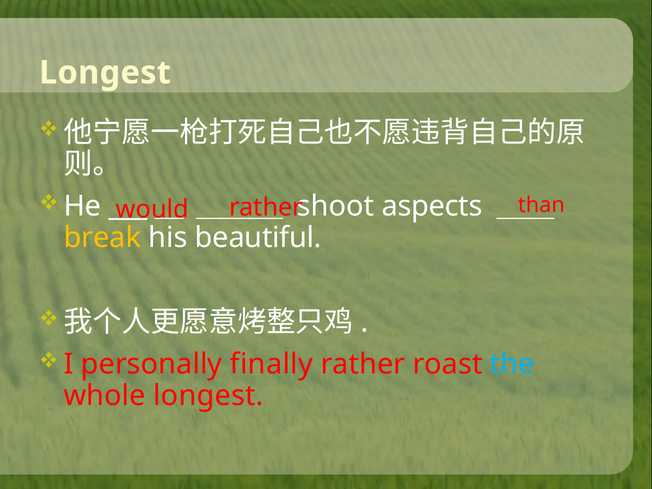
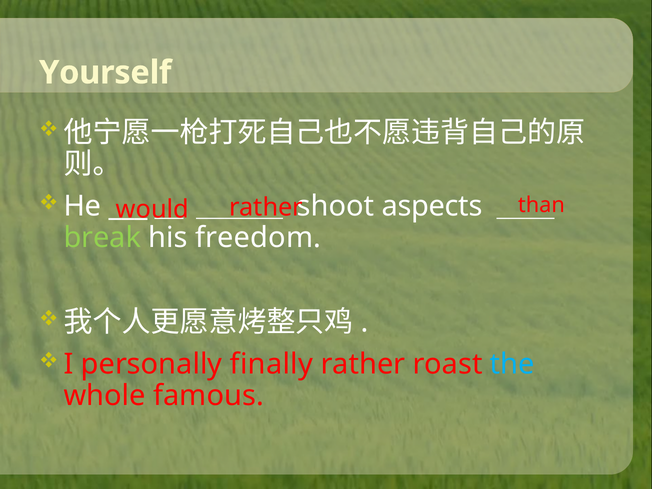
Longest at (105, 73): Longest -> Yourself
break colour: yellow -> light green
beautiful: beautiful -> freedom
whole longest: longest -> famous
